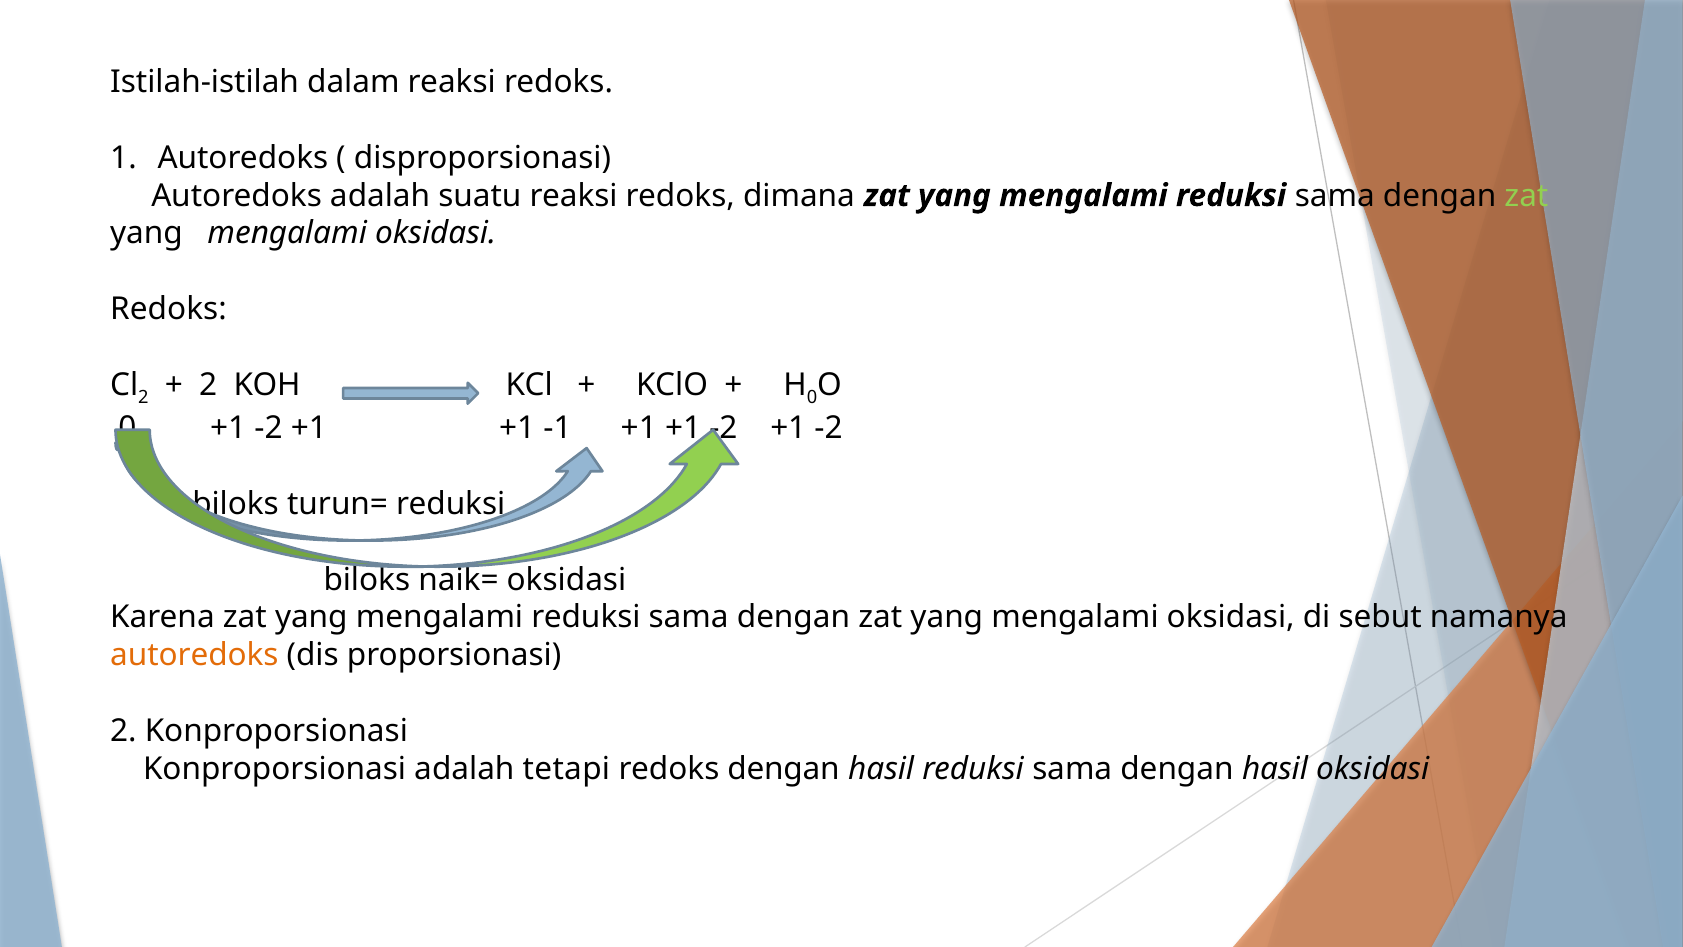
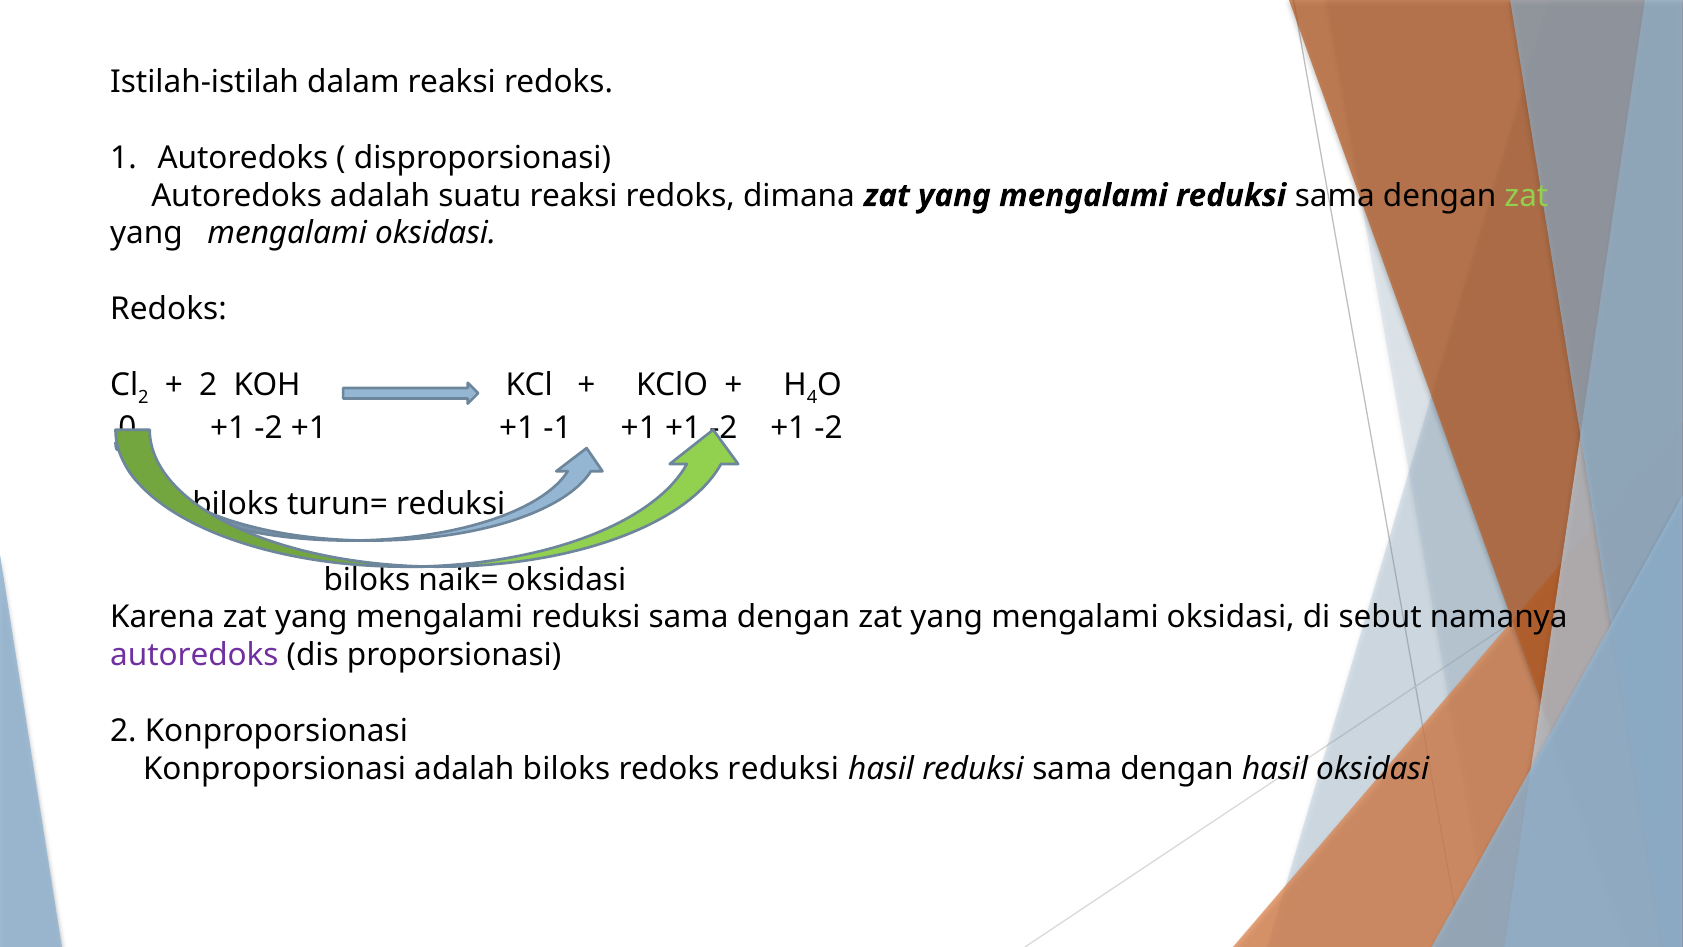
0 at (812, 397): 0 -> 4
autoredoks at (194, 655) colour: orange -> purple
adalah tetapi: tetapi -> biloks
redoks dengan: dengan -> reduksi
